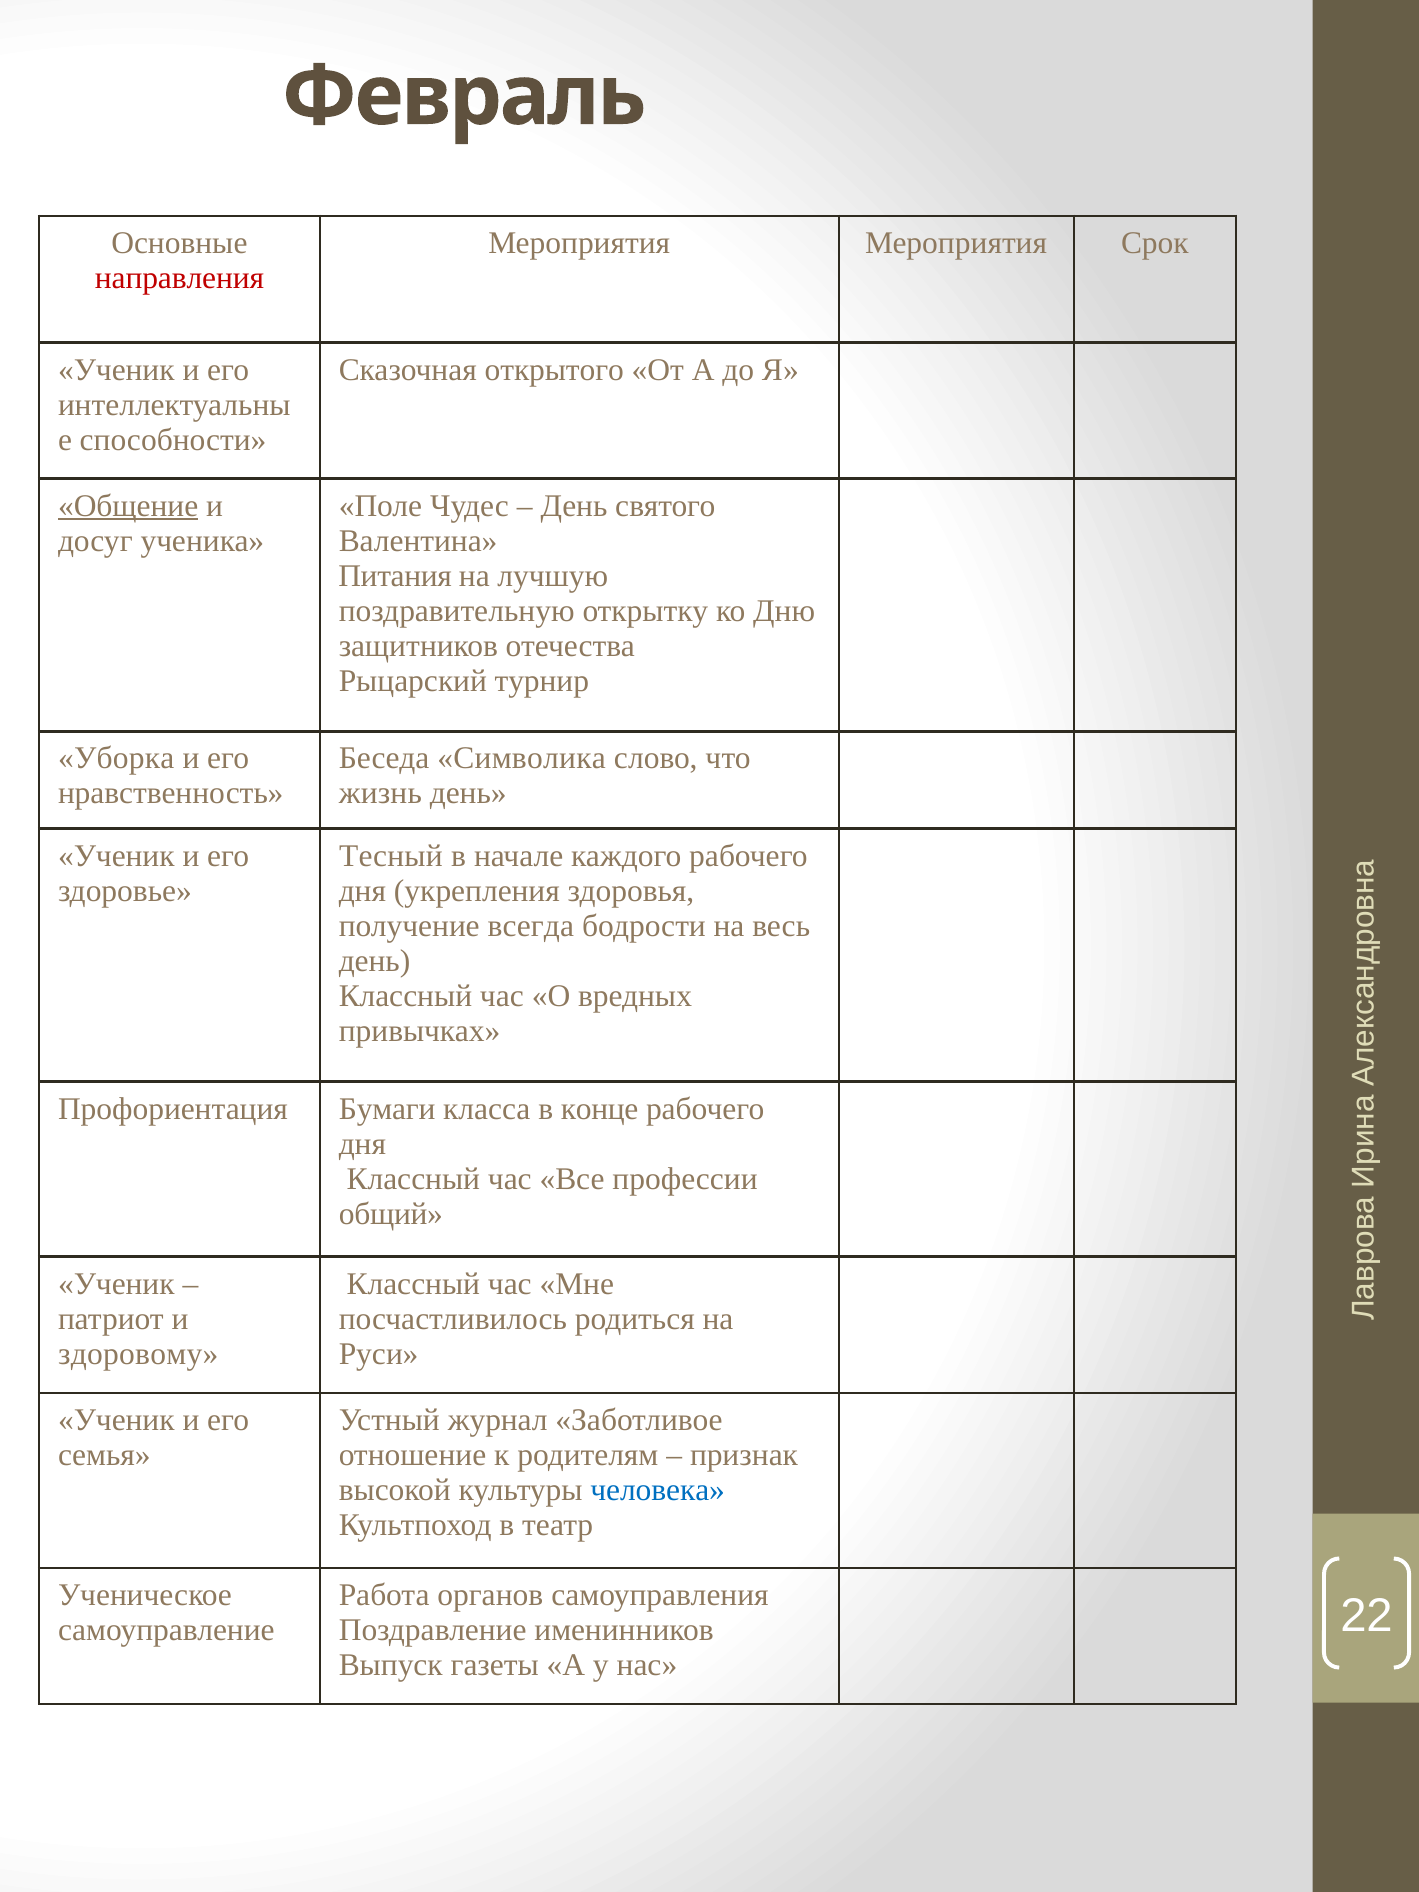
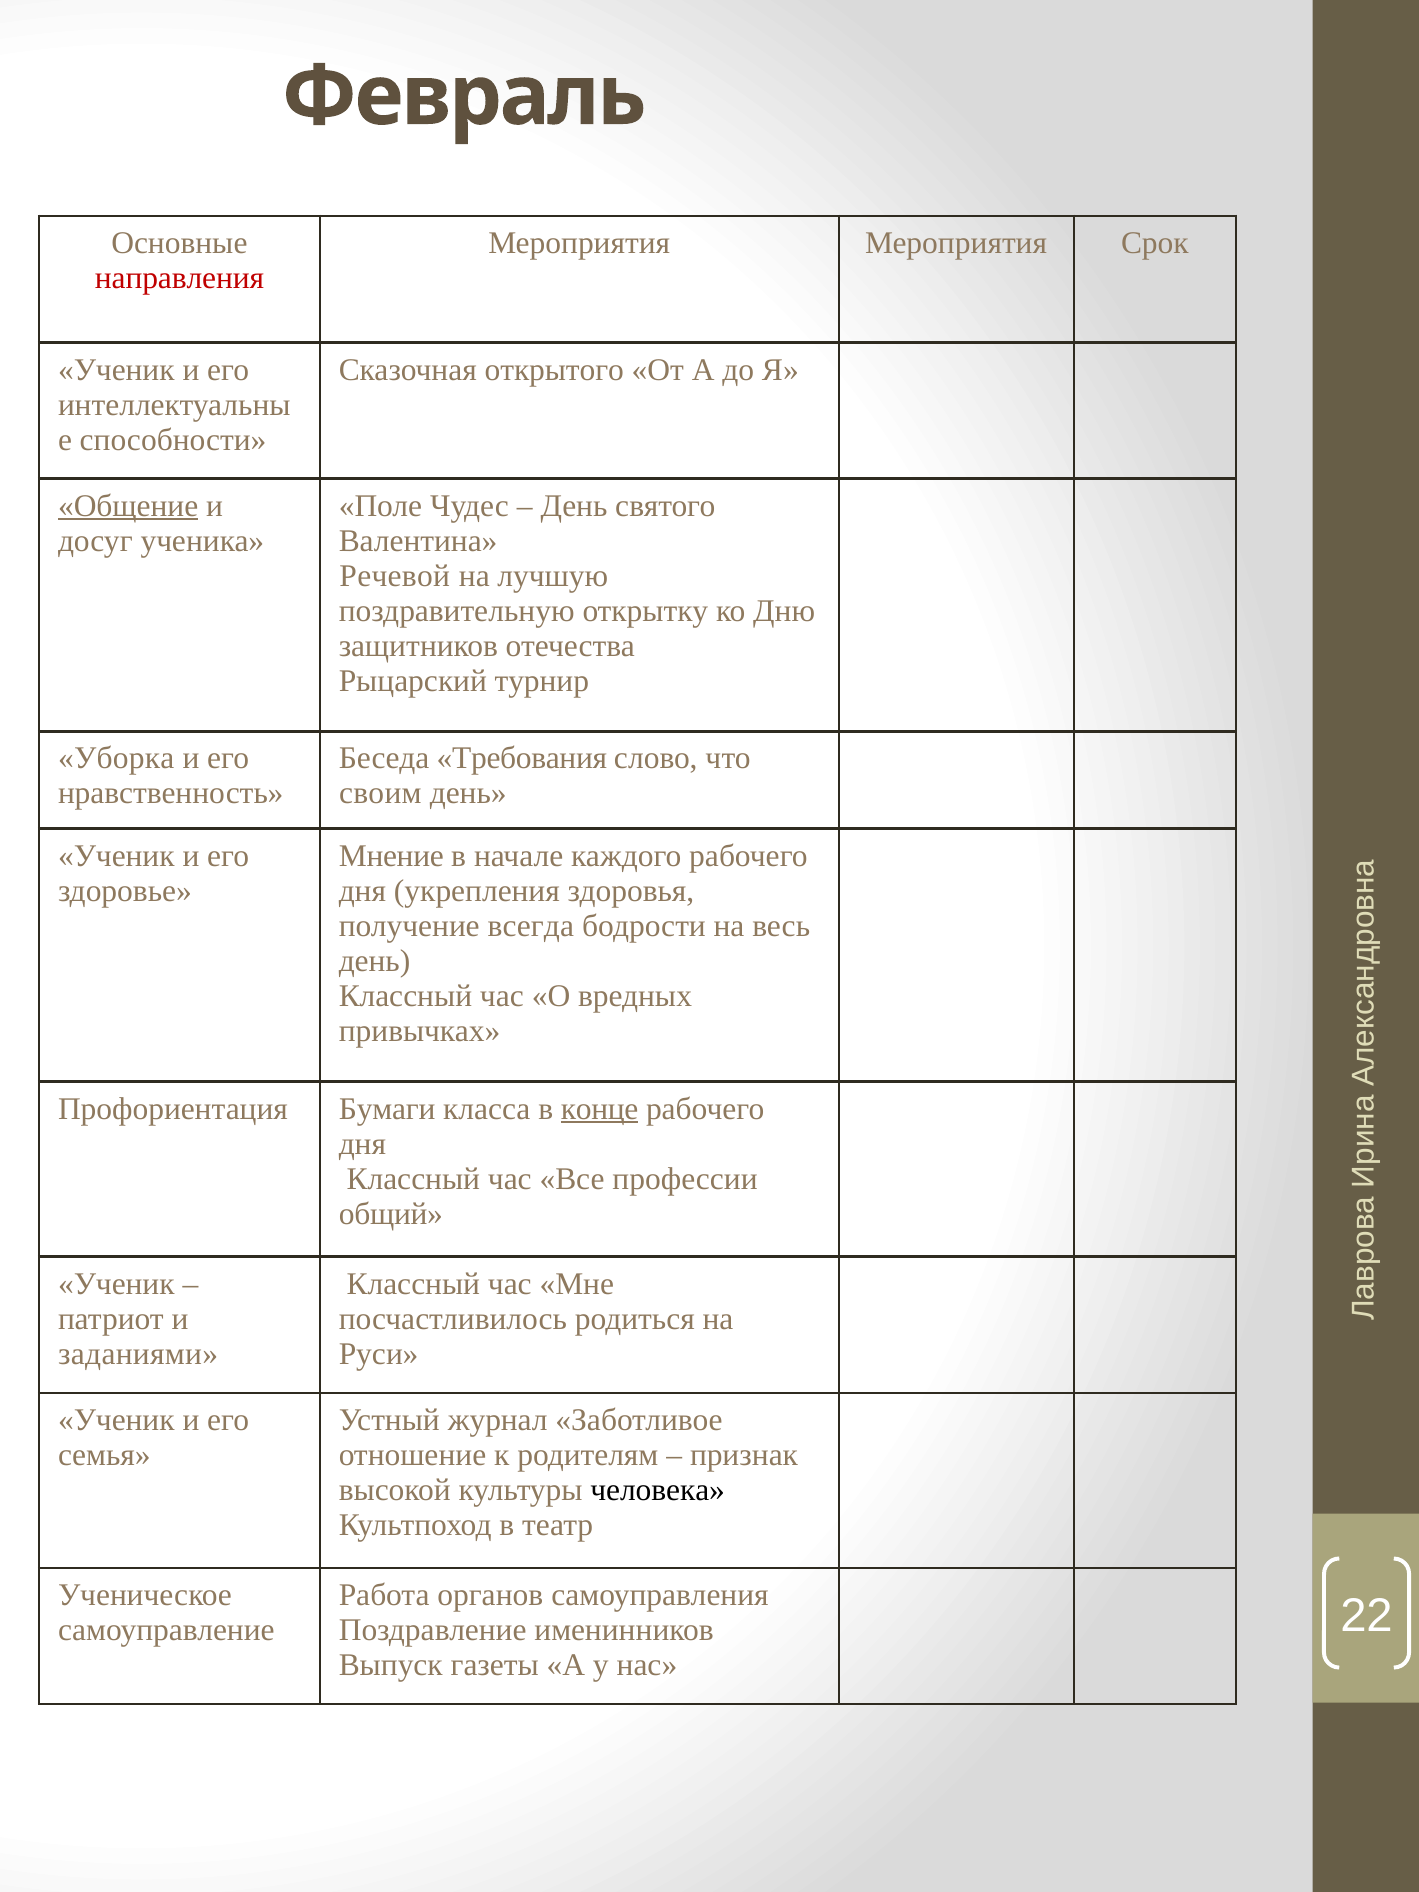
Питания: Питания -> Речевой
Символика: Символика -> Требования
жизнь: жизнь -> своим
Тесный: Тесный -> Мнение
конце underline: none -> present
здоровому: здоровому -> заданиями
человека colour: blue -> black
